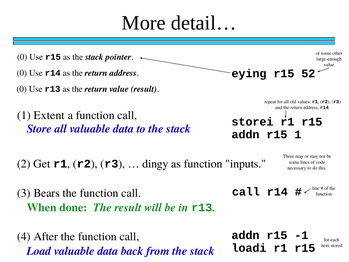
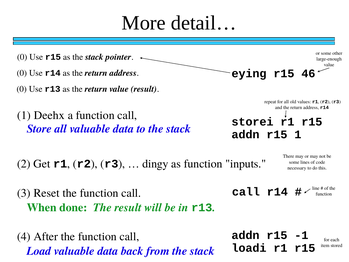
52: 52 -> 46
Extent: Extent -> Deehx
Bears: Bears -> Reset
